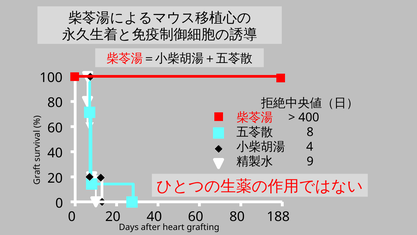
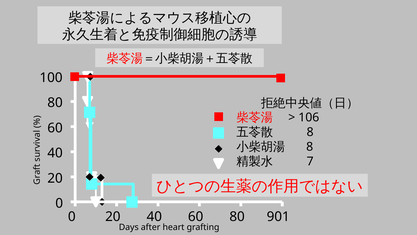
400: 400 -> 106
4 at (310, 147): 4 -> 8
9: 9 -> 7
188: 188 -> 901
